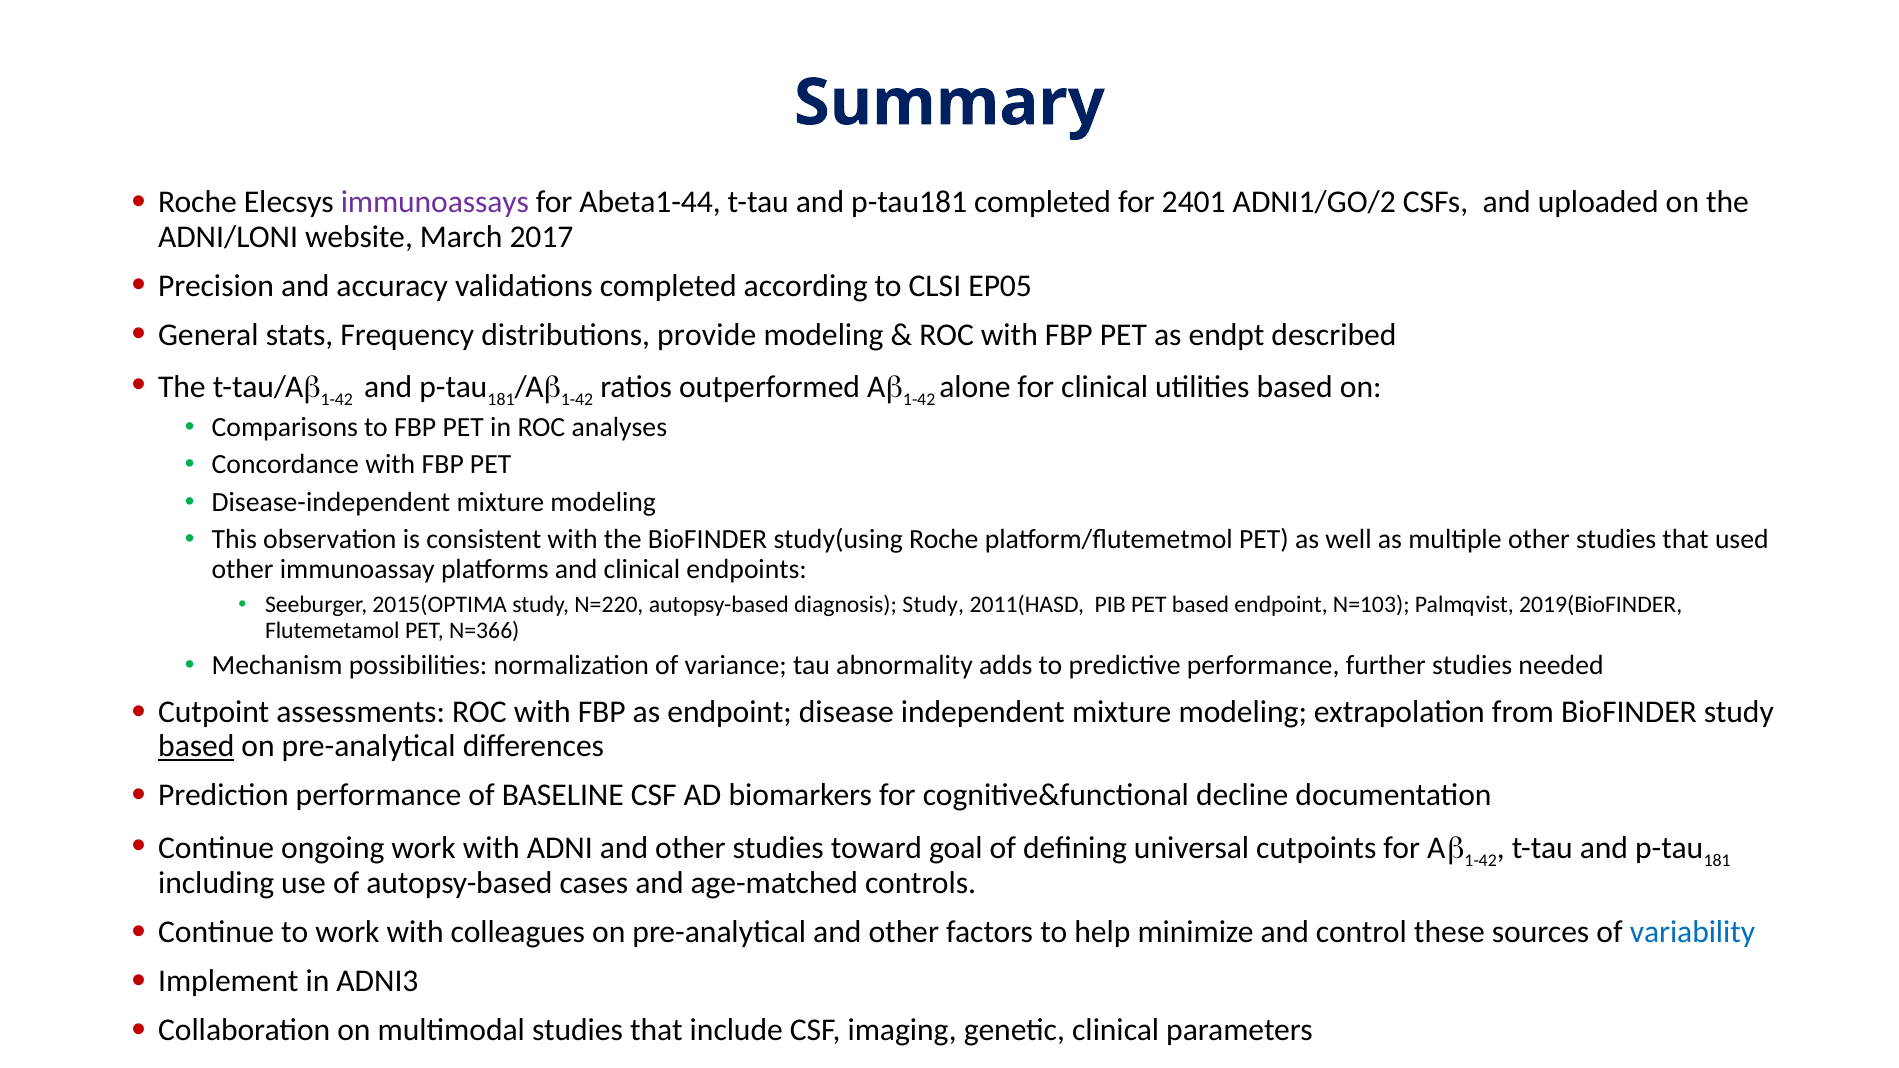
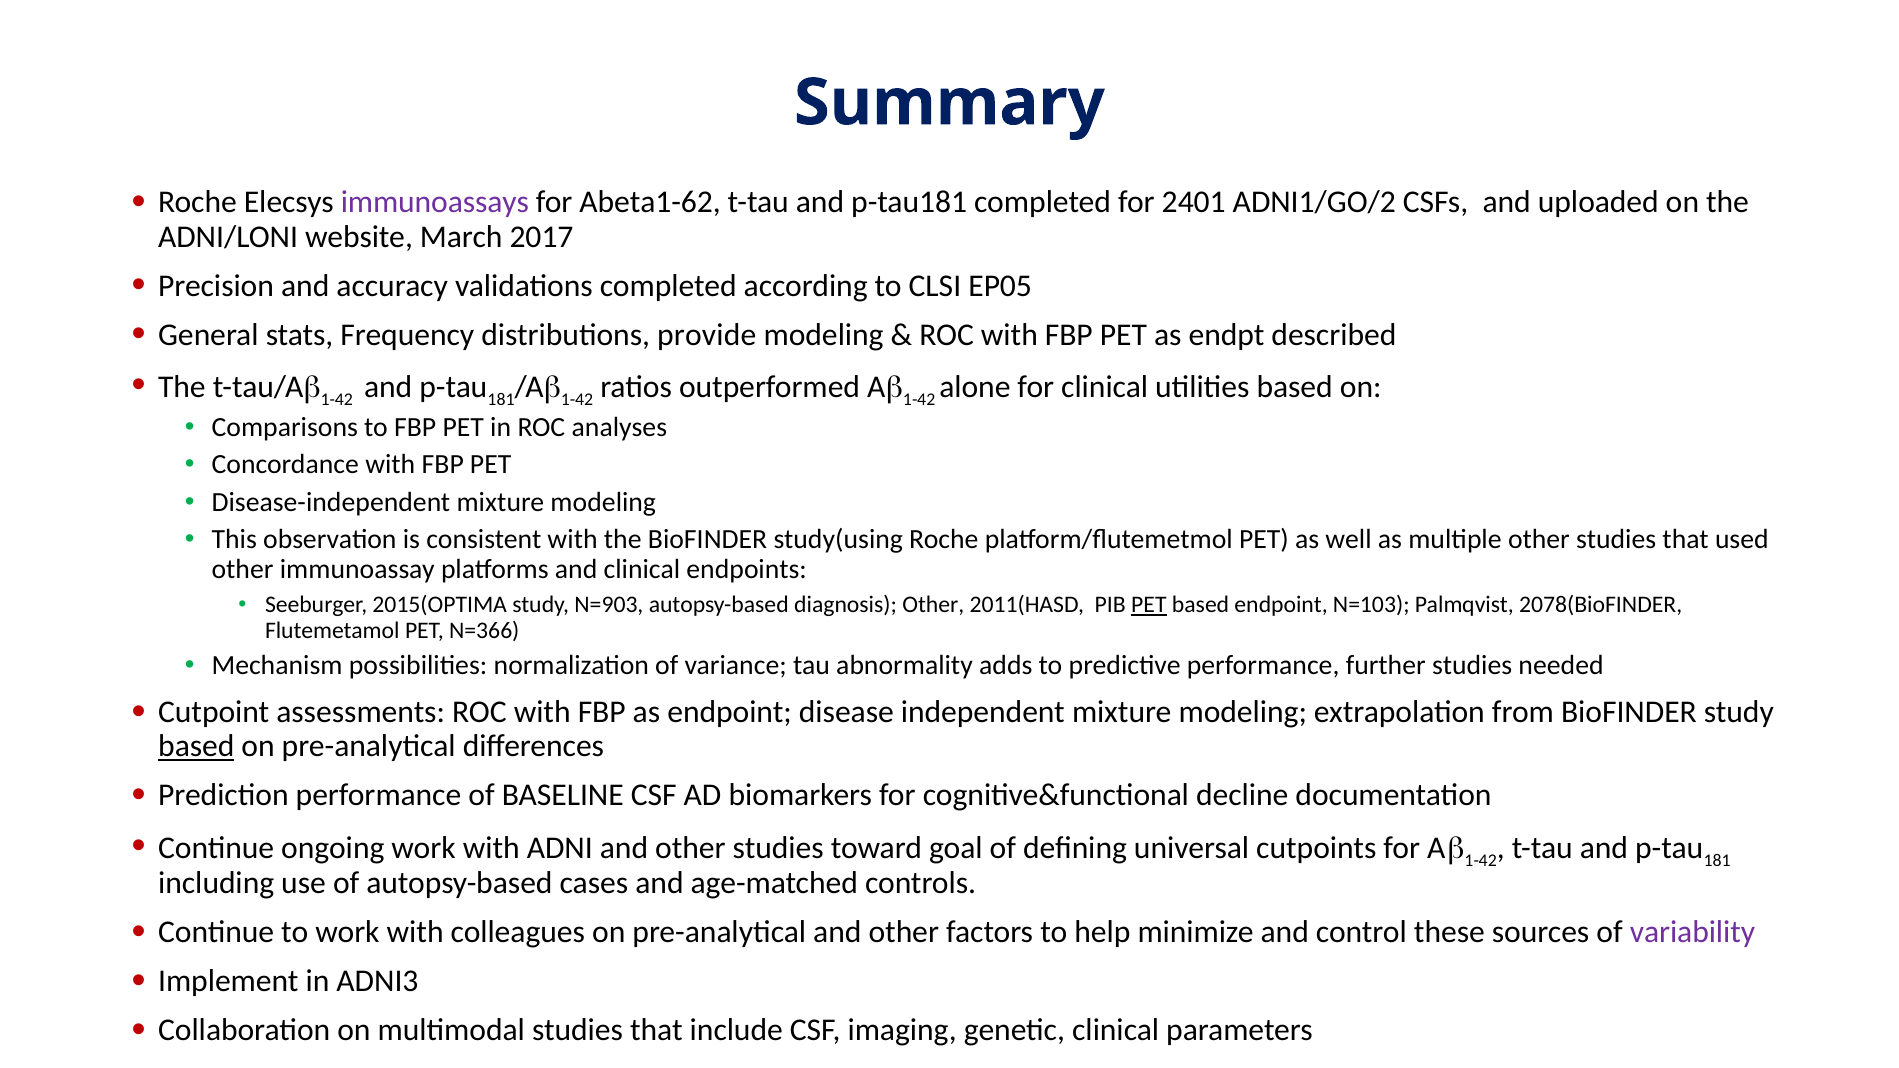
Abeta1-44: Abeta1-44 -> Abeta1-62
N=220: N=220 -> N=903
diagnosis Study: Study -> Other
PET at (1149, 605) underline: none -> present
2019(BioFINDER: 2019(BioFINDER -> 2078(BioFINDER
variability colour: blue -> purple
